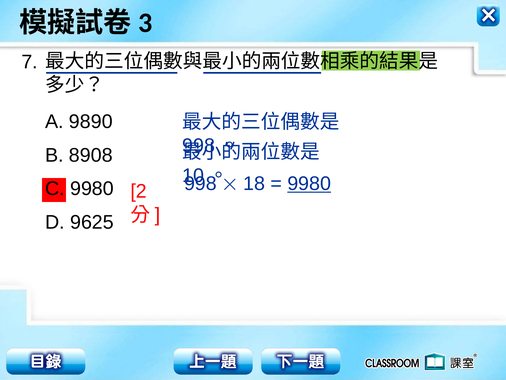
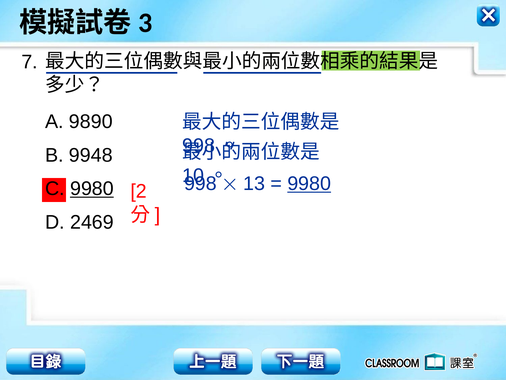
8908: 8908 -> 9948
18: 18 -> 13
9980 at (92, 189) underline: none -> present
9625: 9625 -> 2469
